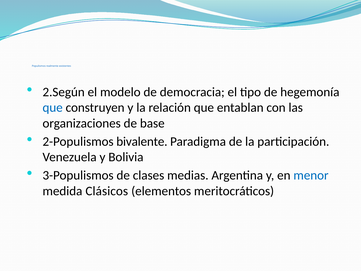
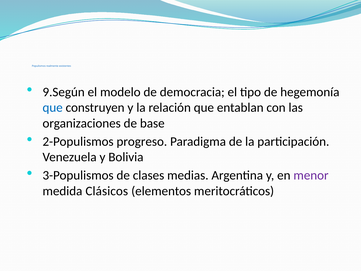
2.Según: 2.Según -> 9.Según
bivalente: bivalente -> progreso
menor colour: blue -> purple
